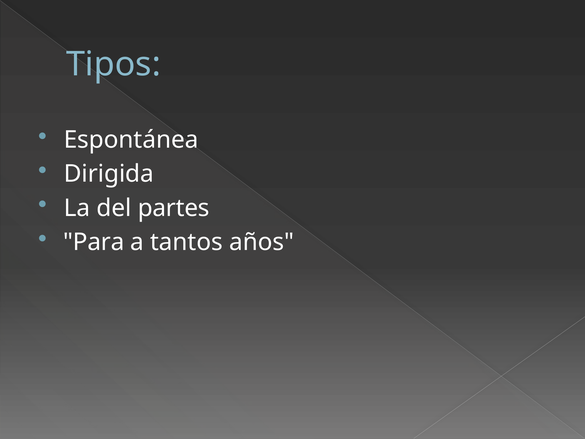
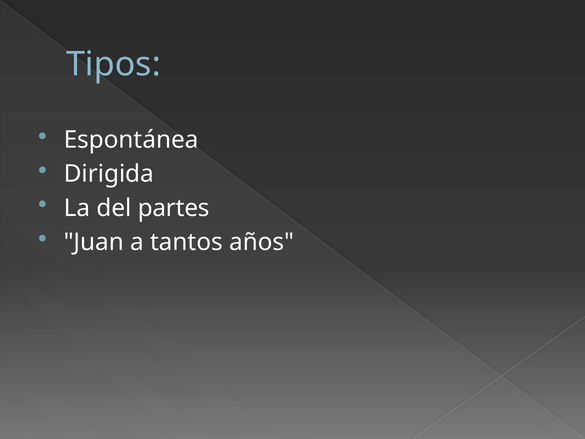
Para: Para -> Juan
